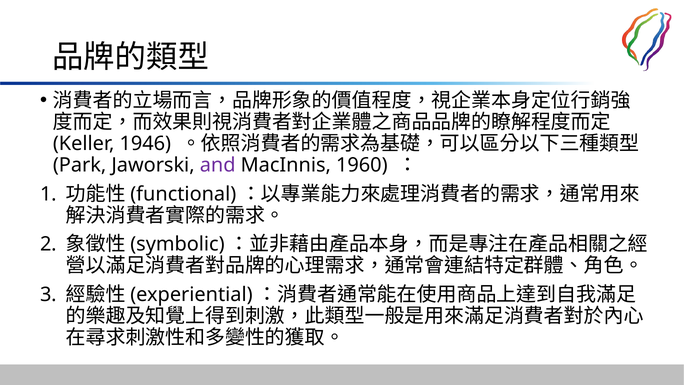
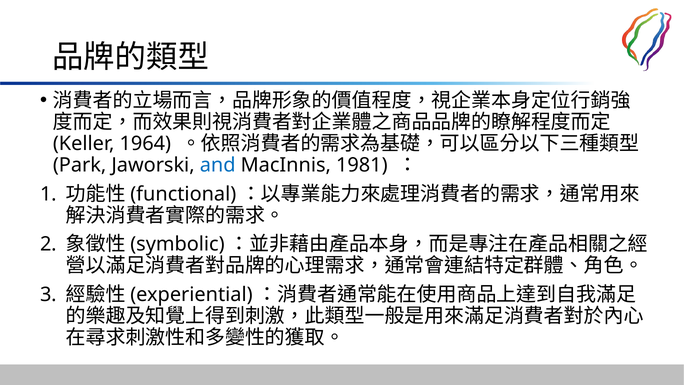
1946: 1946 -> 1964
and colour: purple -> blue
1960: 1960 -> 1981
